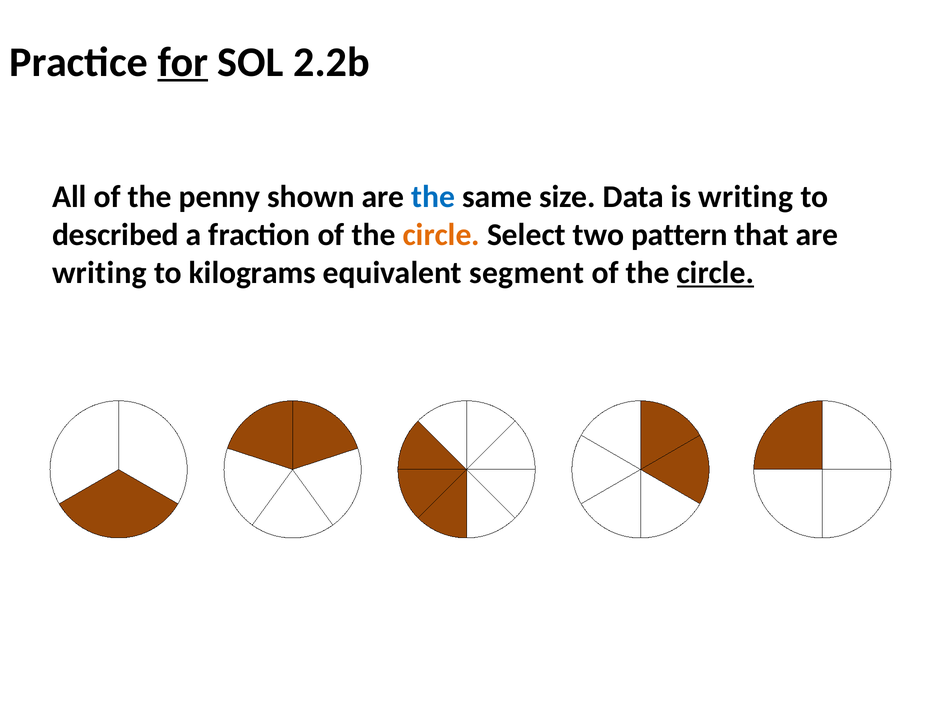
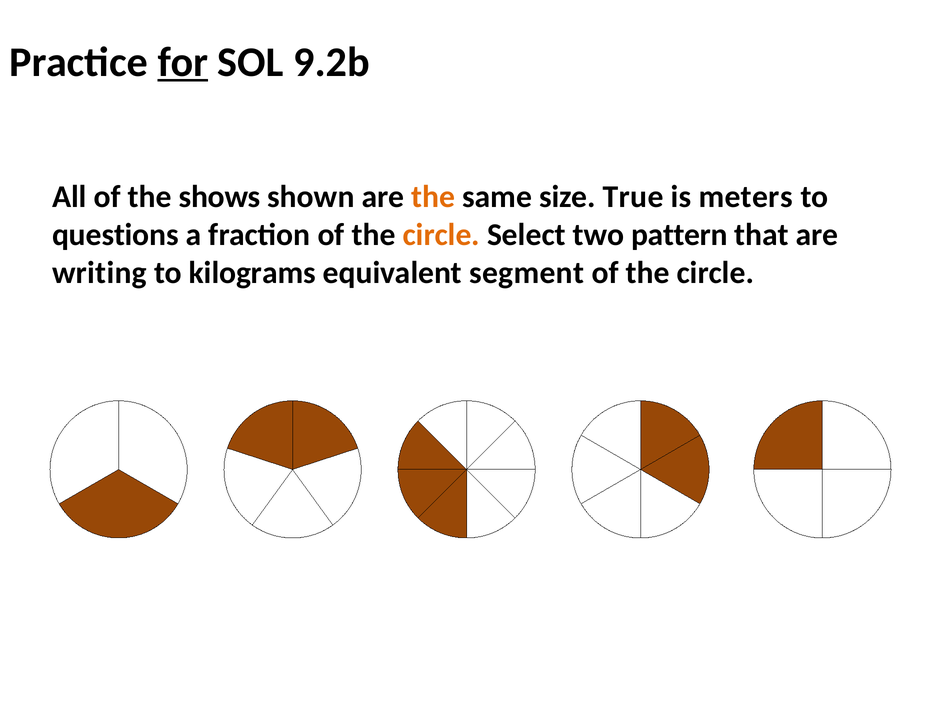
2.2b: 2.2b -> 9.2b
penny: penny -> shows
the at (433, 197) colour: blue -> orange
Data: Data -> True
is writing: writing -> meters
described: described -> questions
circle at (715, 273) underline: present -> none
